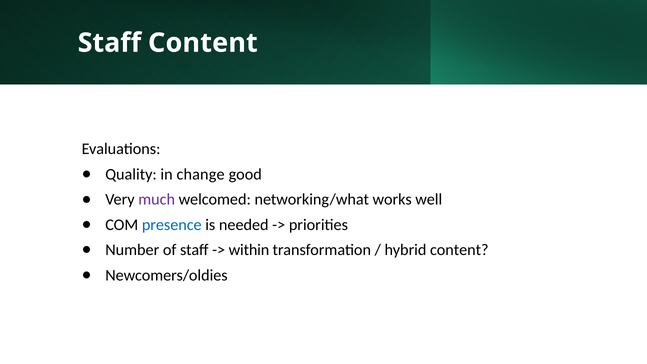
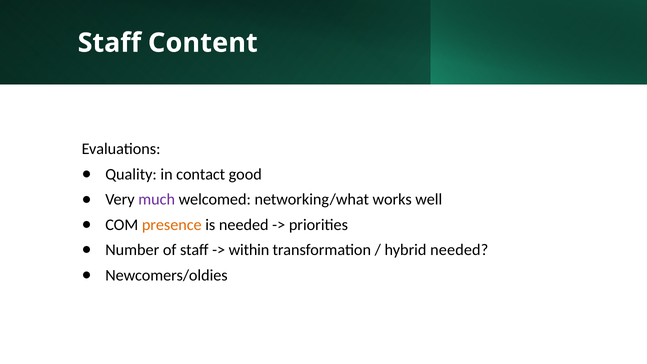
change: change -> contact
presence colour: blue -> orange
hybrid content: content -> needed
